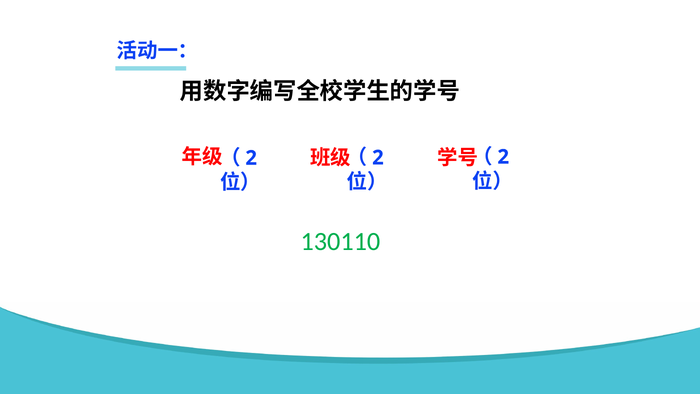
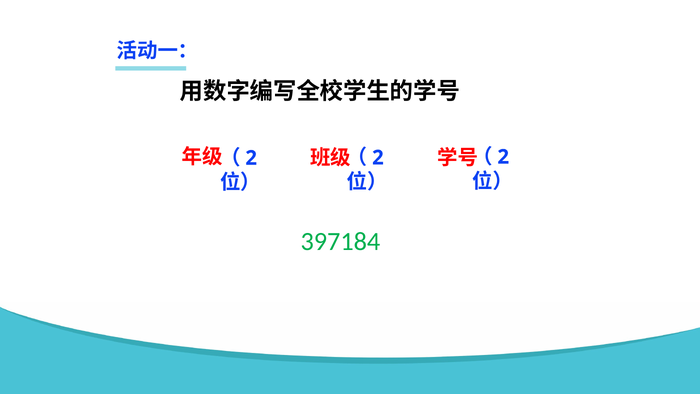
130110: 130110 -> 397184
